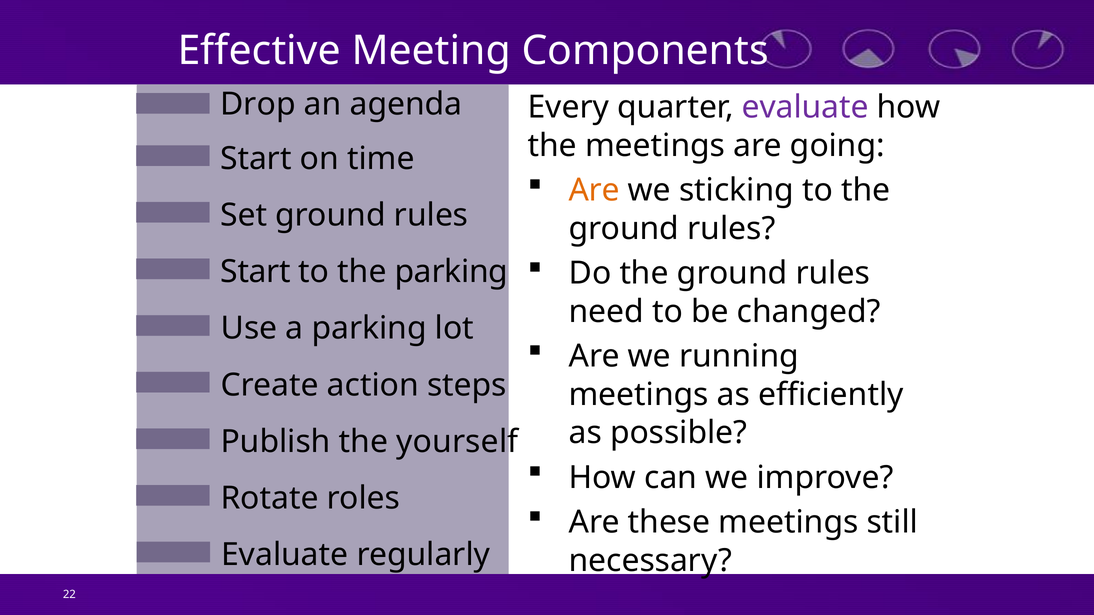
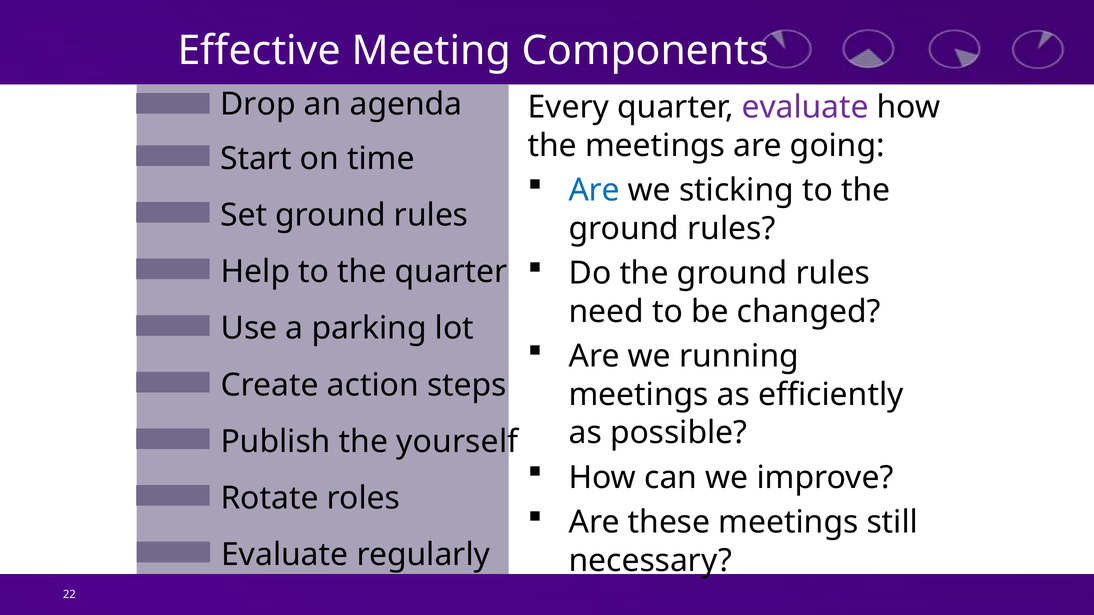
Are at (594, 190) colour: orange -> blue
Start at (256, 272): Start -> Help
the parking: parking -> quarter
